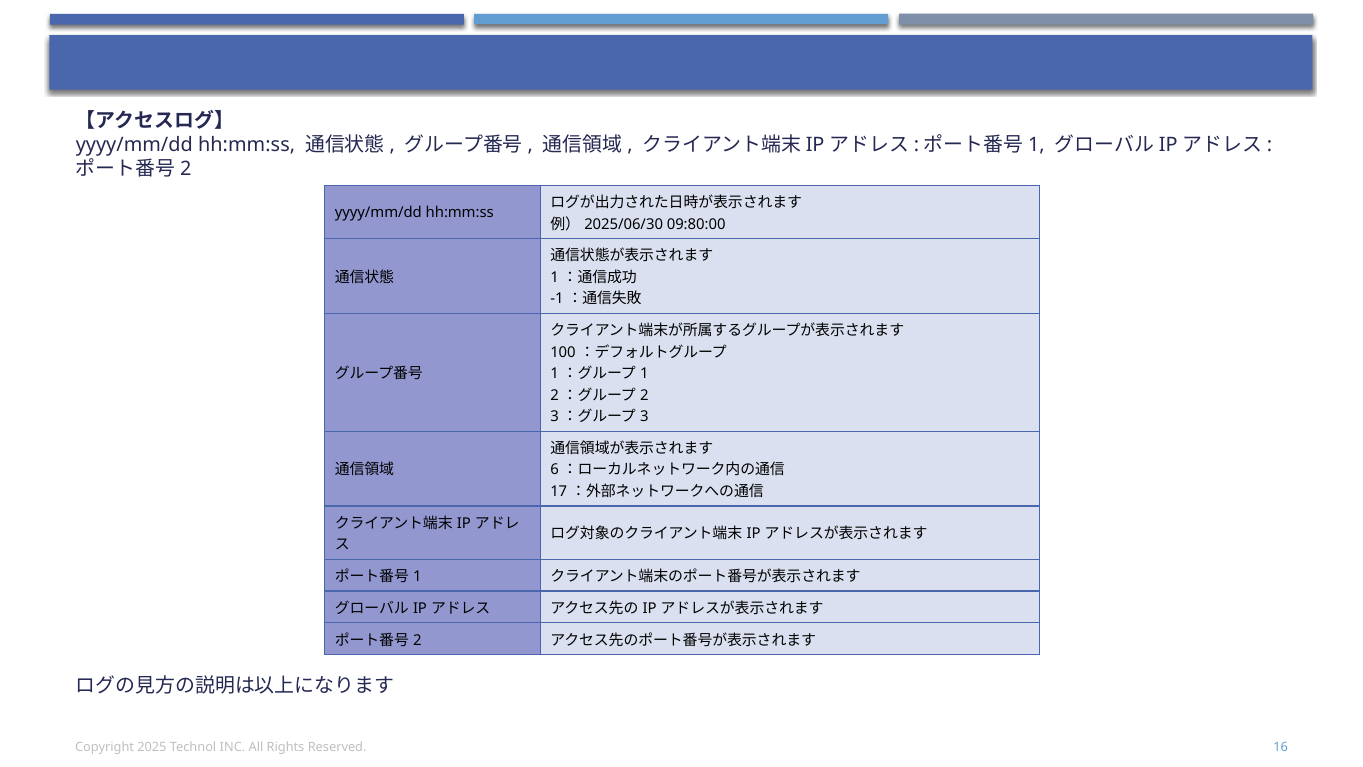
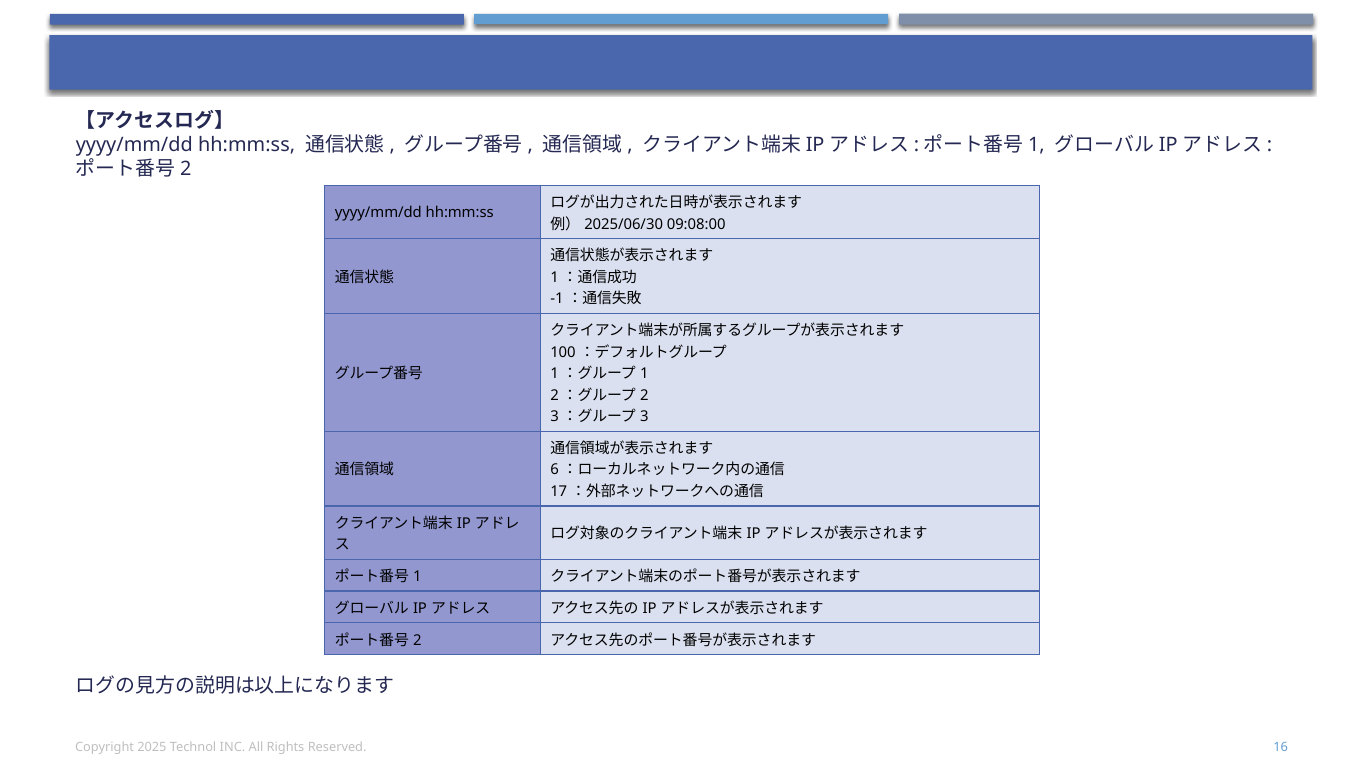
09:80:00: 09:80:00 -> 09:08:00
